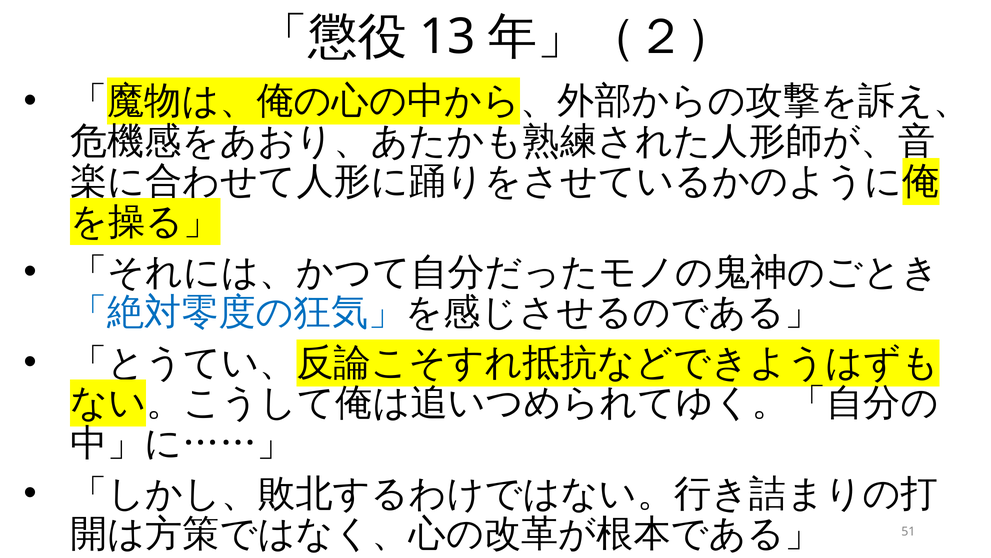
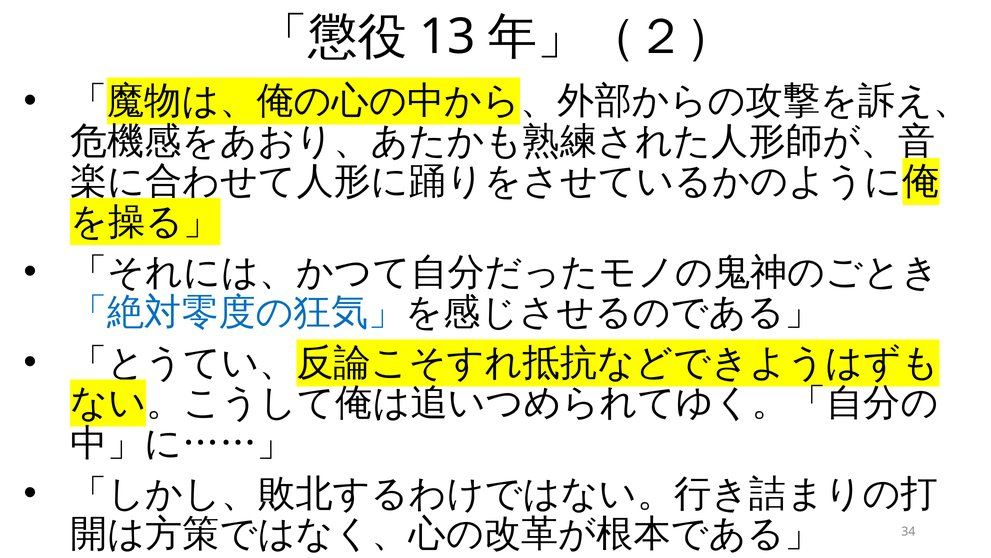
51: 51 -> 34
